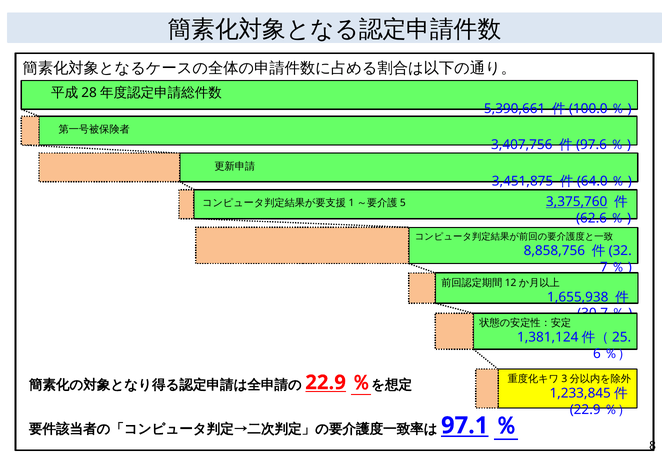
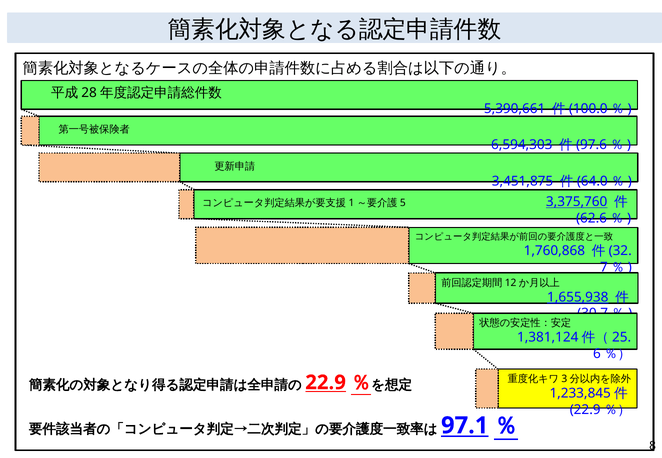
3,407,756: 3,407,756 -> 6,594,303
8,858,756: 8,858,756 -> 1,760,868
1,655,938 underline: none -> present
